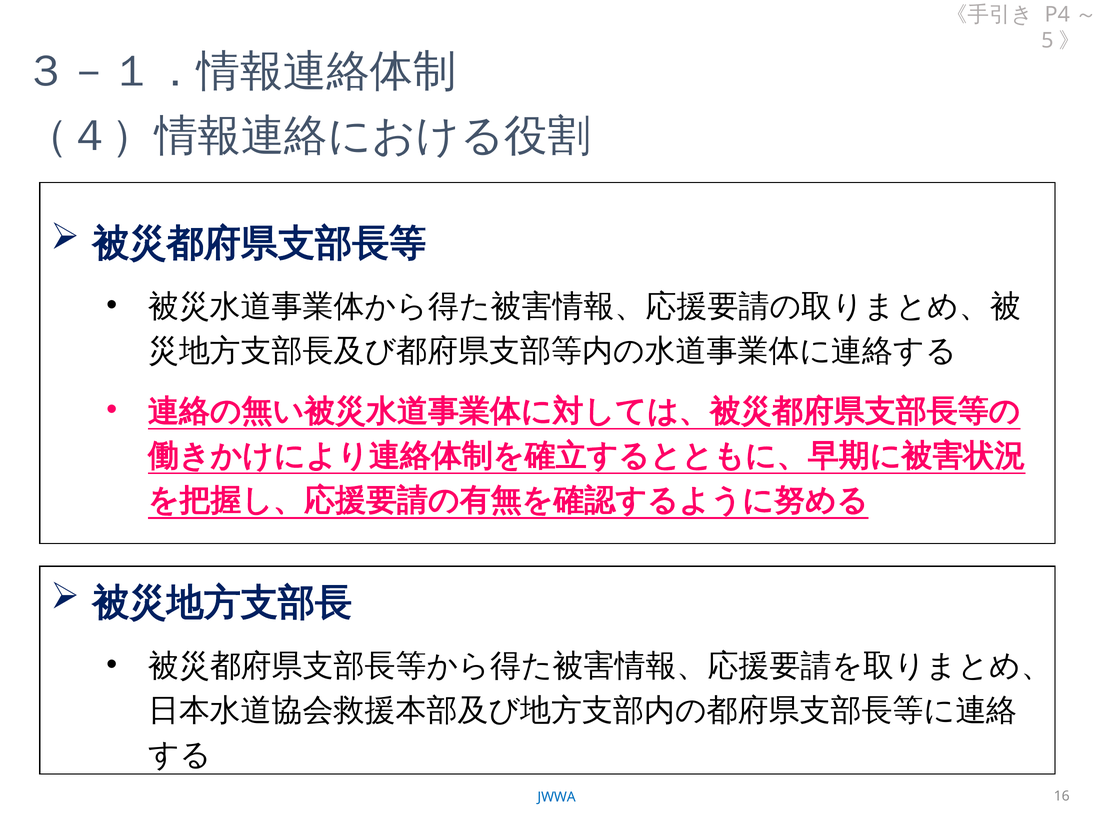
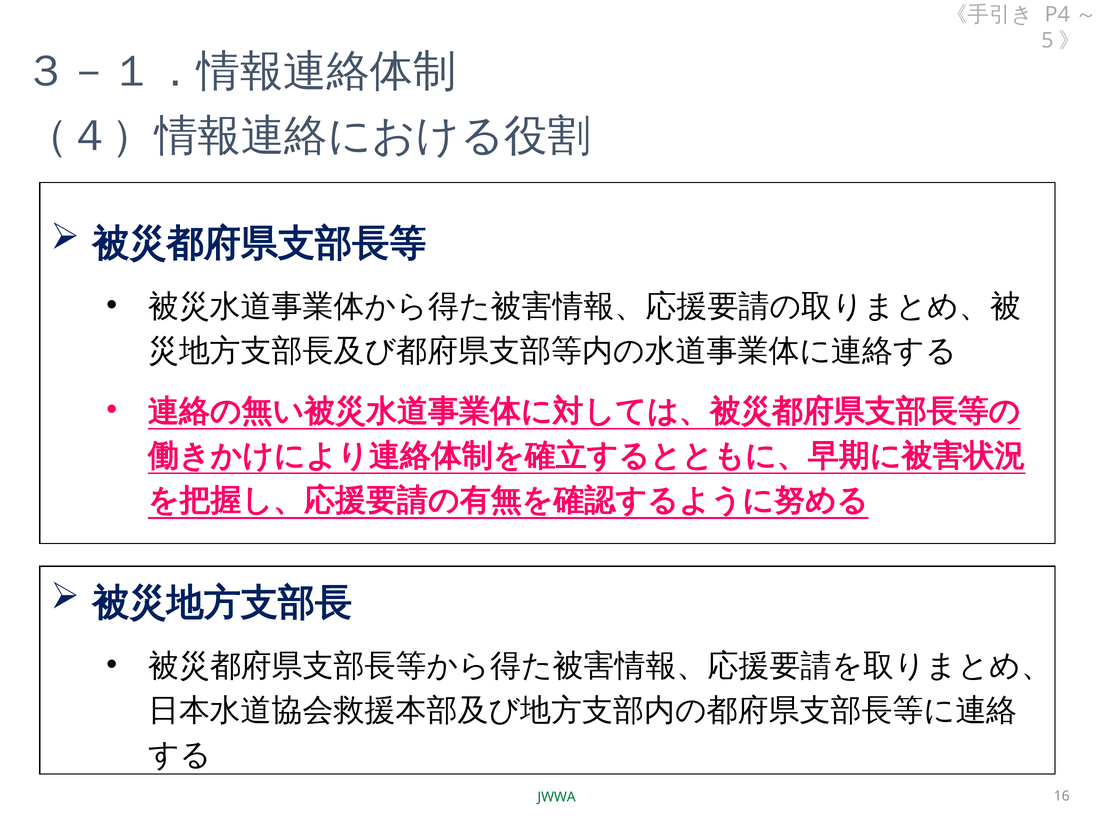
JWWA colour: blue -> green
